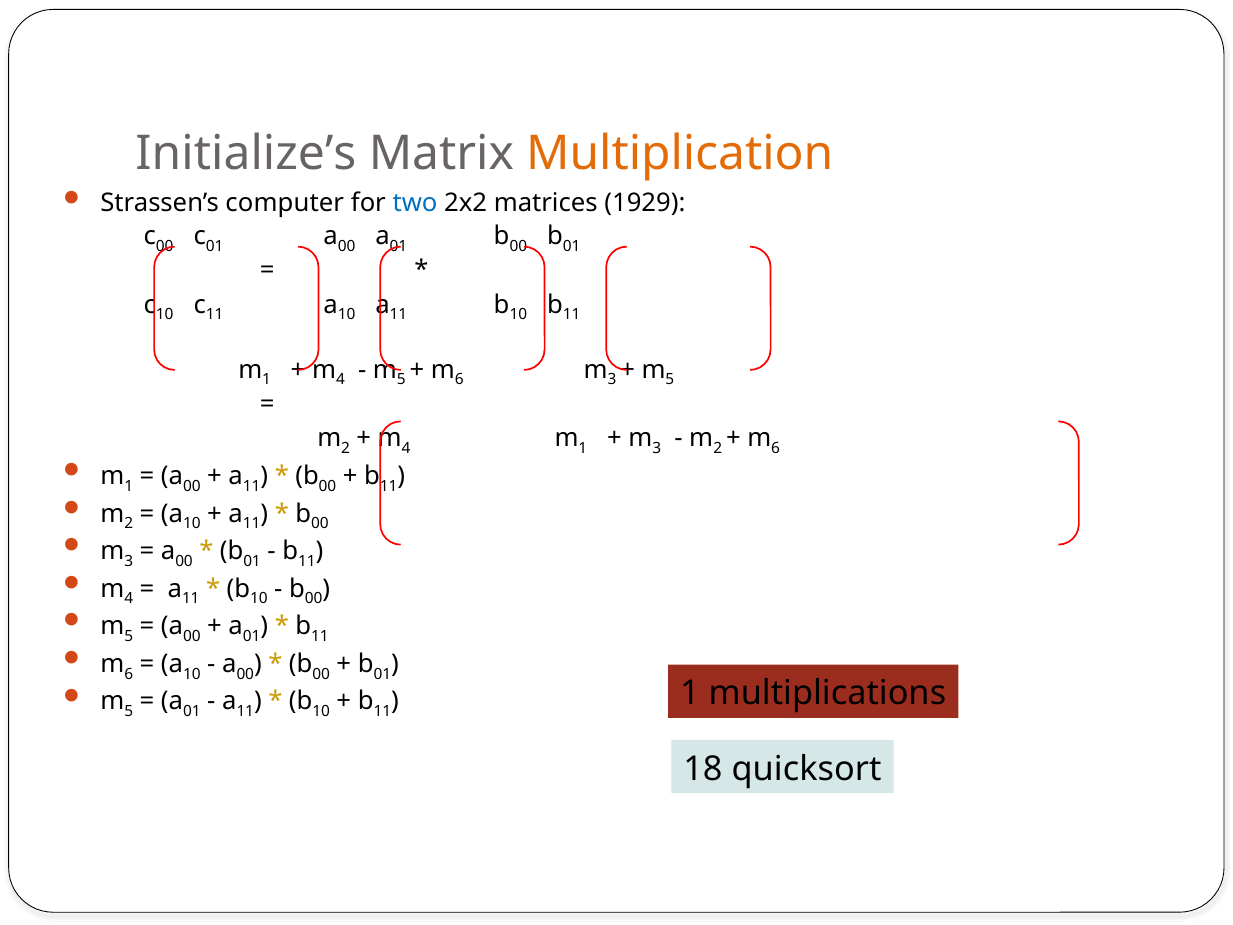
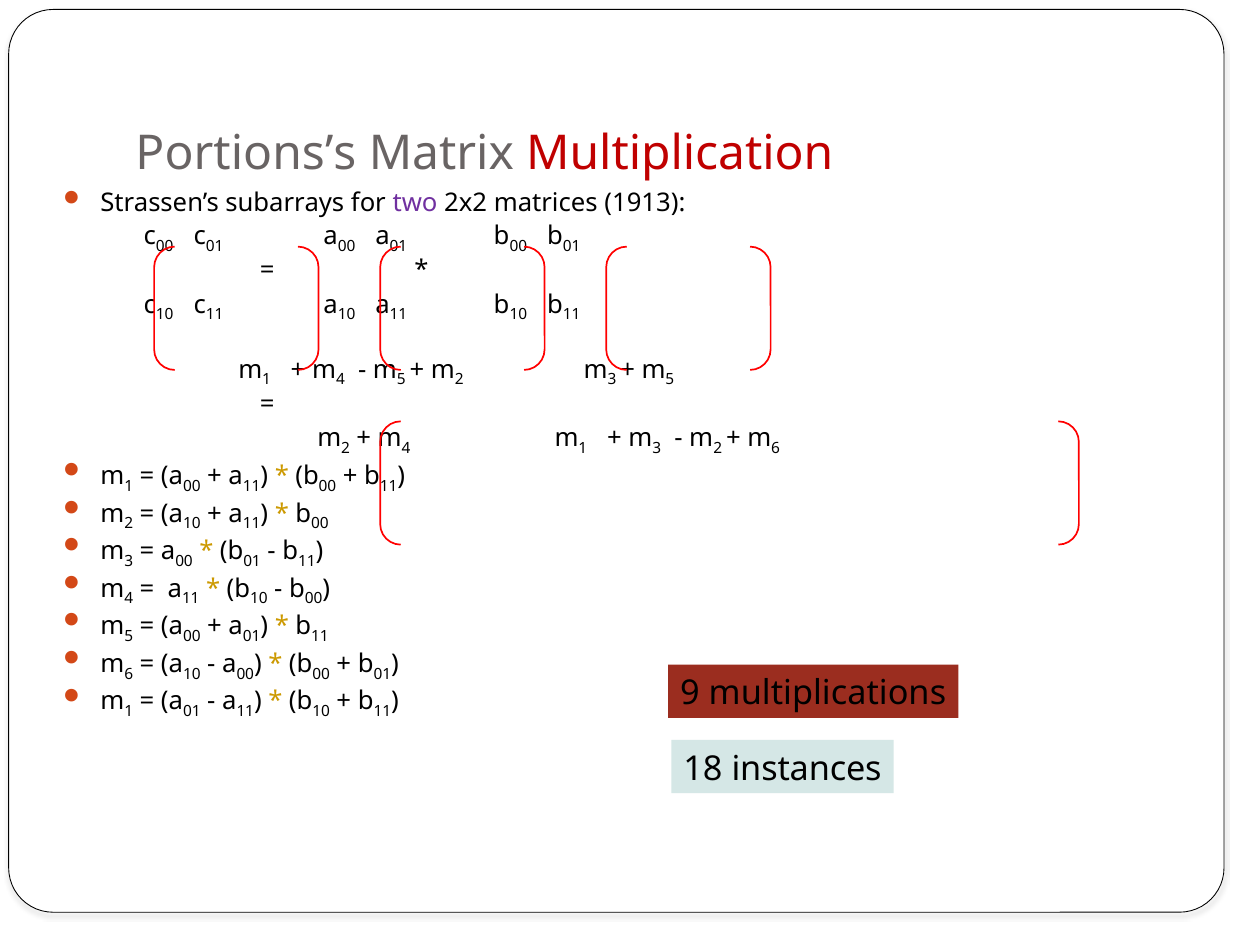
Initialize’s: Initialize’s -> Portions’s
Multiplication colour: orange -> red
computer: computer -> subarrays
two colour: blue -> purple
1929: 1929 -> 1913
6 at (459, 380): 6 -> 2
5 at (129, 711): 5 -> 1
1 at (690, 693): 1 -> 9
quicksort: quicksort -> instances
